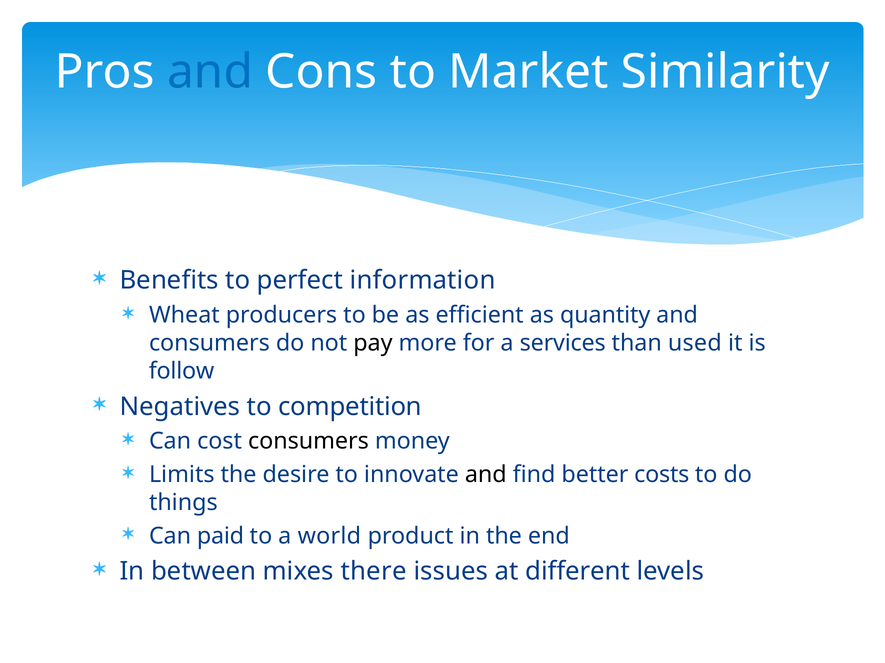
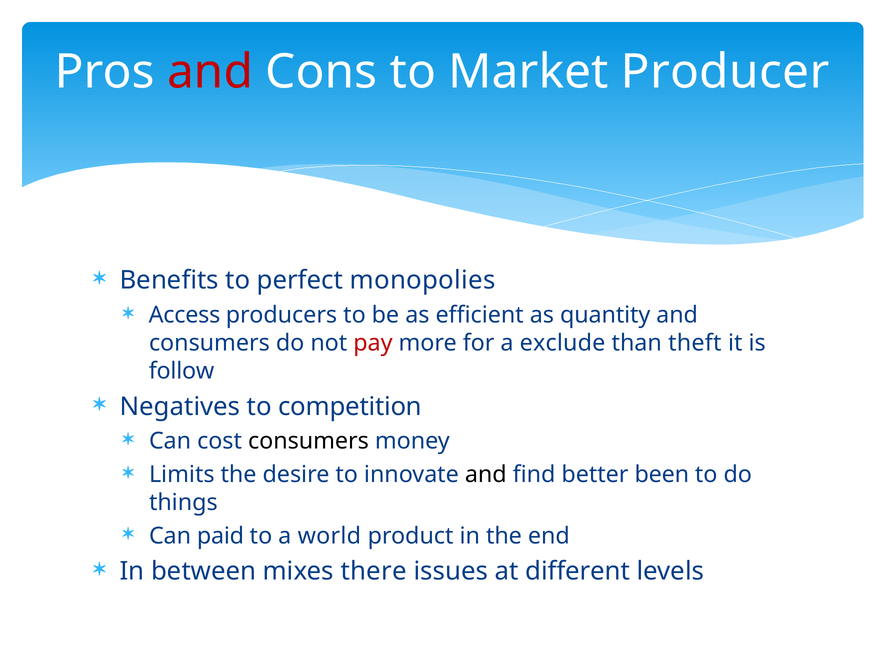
and at (210, 72) colour: blue -> red
Similarity: Similarity -> Producer
information: information -> monopolies
Wheat: Wheat -> Access
pay colour: black -> red
services: services -> exclude
used: used -> theft
costs: costs -> been
